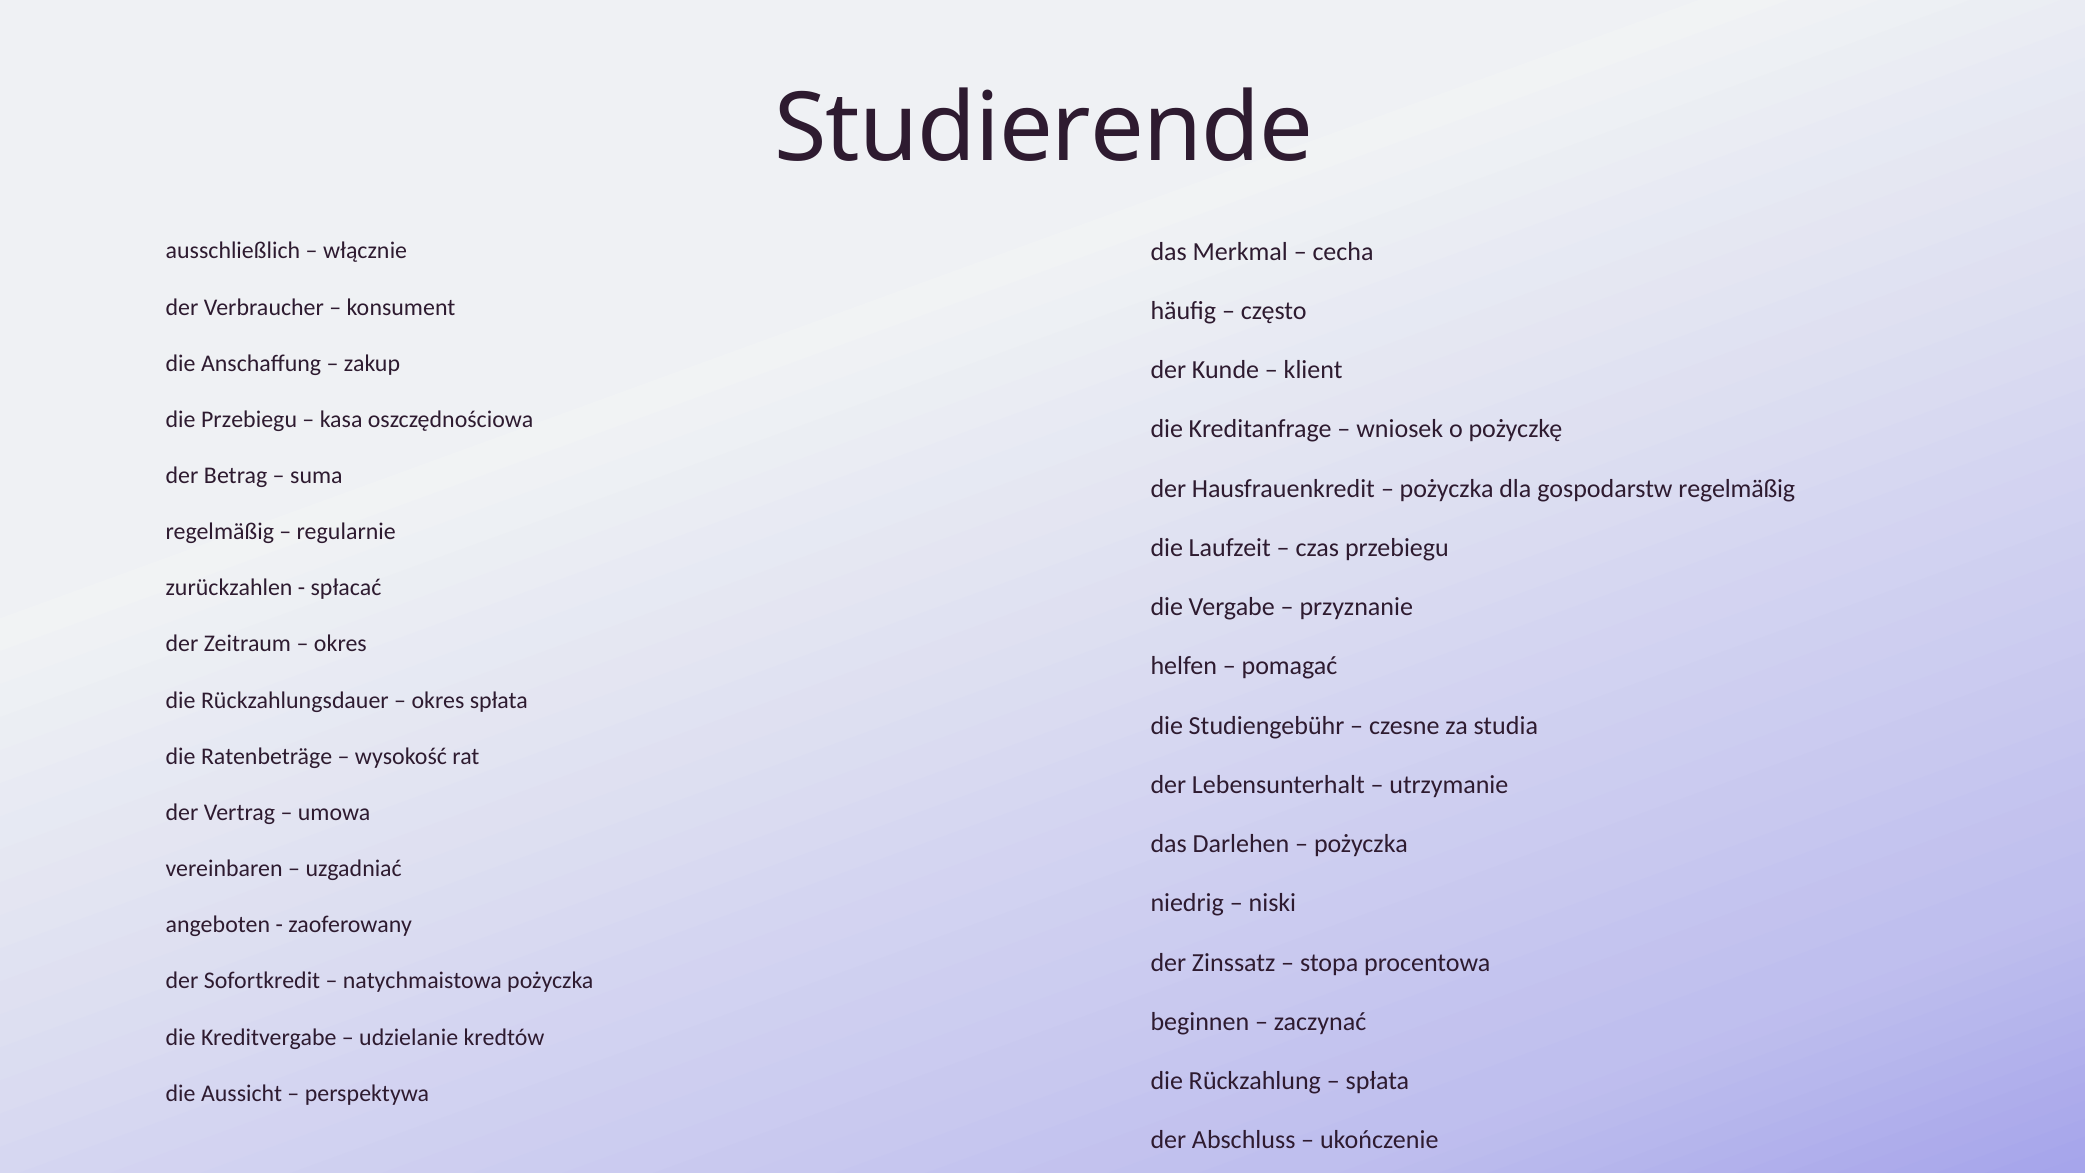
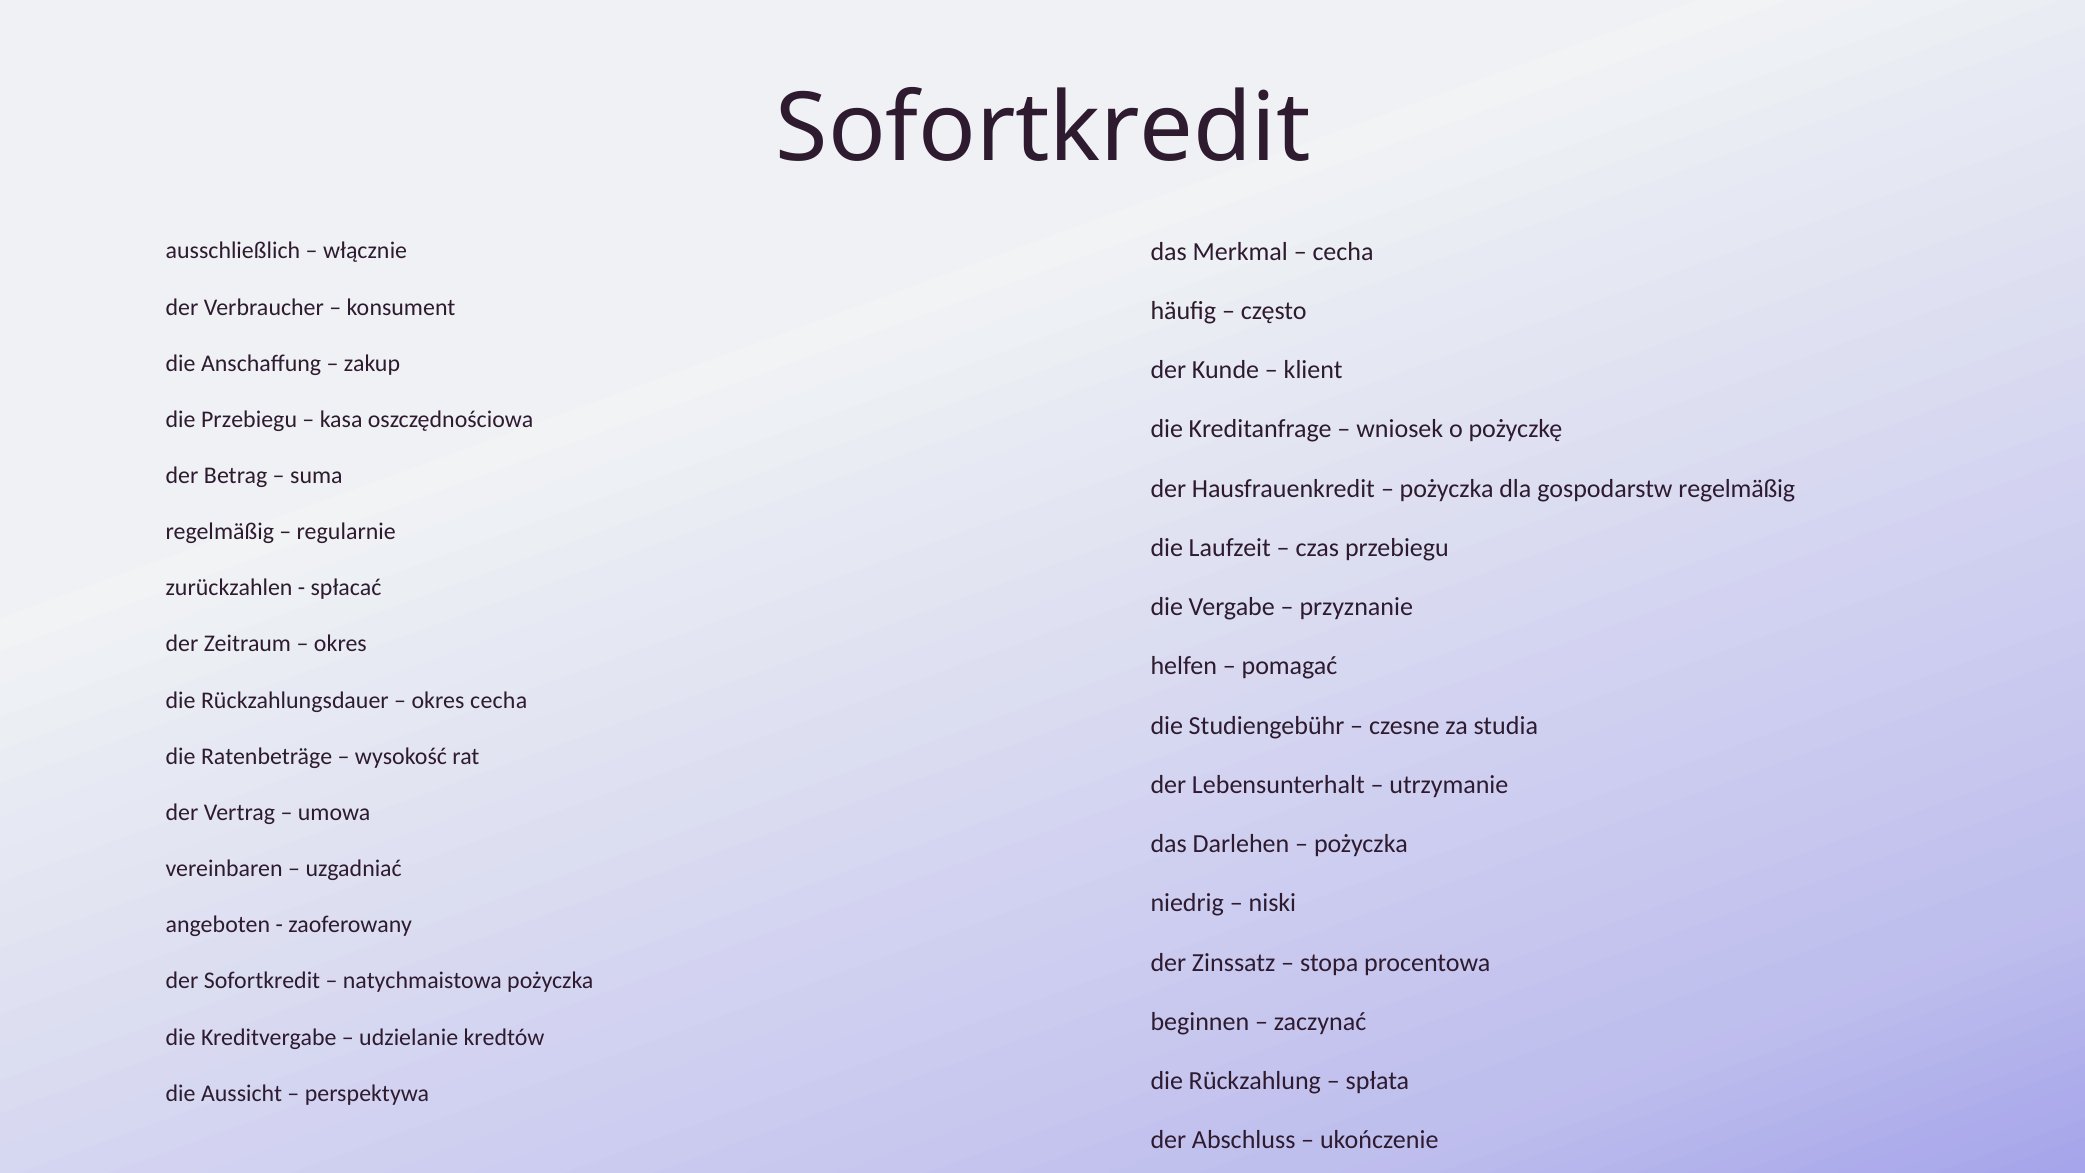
Studierende at (1044, 129): Studierende -> Sofortkredit
okres spłata: spłata -> cecha
